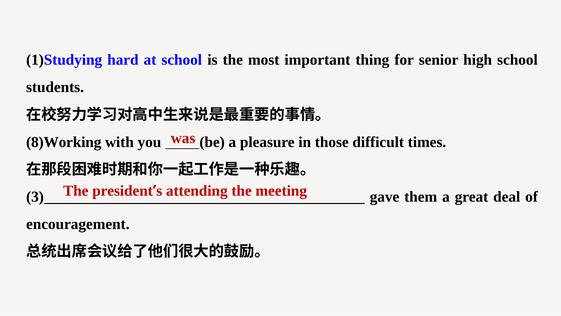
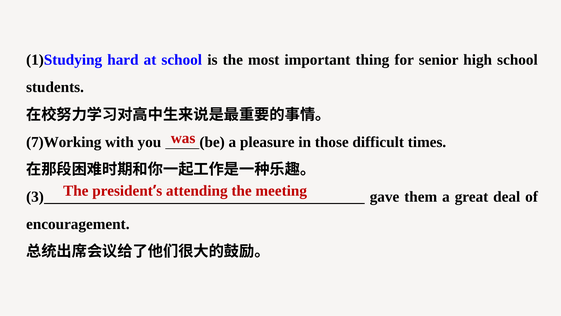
8)Working: 8)Working -> 7)Working
